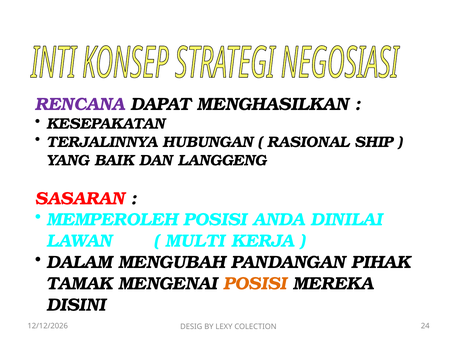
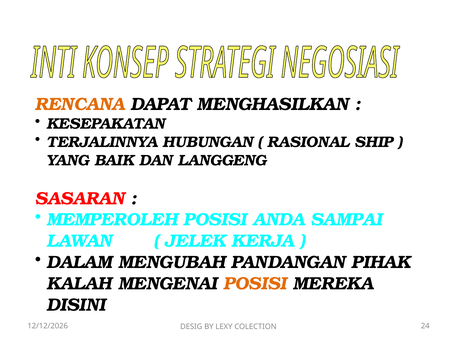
RENCANA colour: purple -> orange
DINILAI: DINILAI -> SAMPAI
MULTI: MULTI -> JELEK
TAMAK: TAMAK -> KALAH
